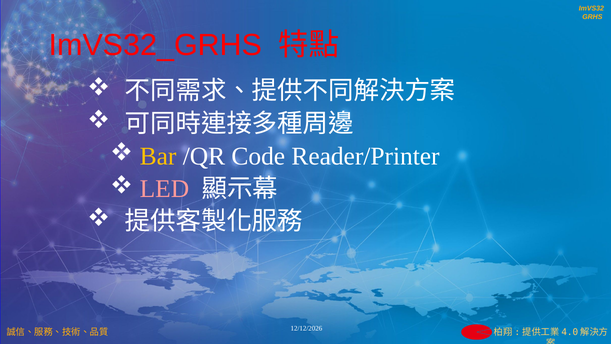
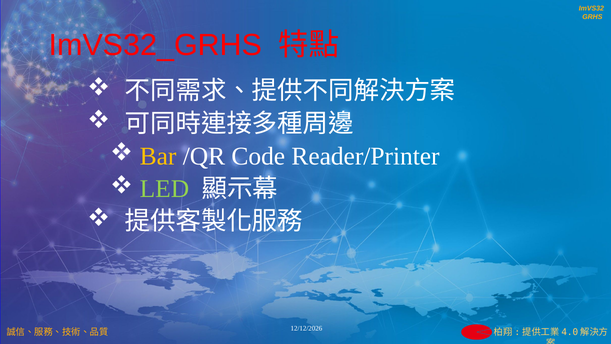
LED colour: pink -> light green
